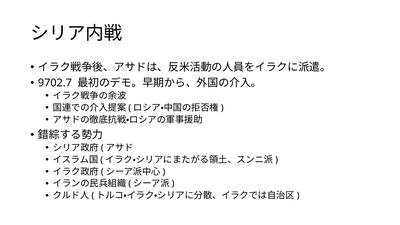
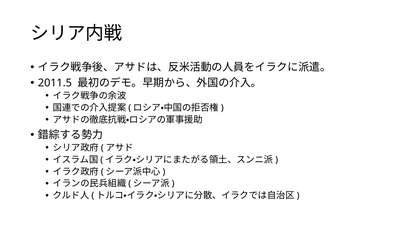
9702.7: 9702.7 -> 2011.5
